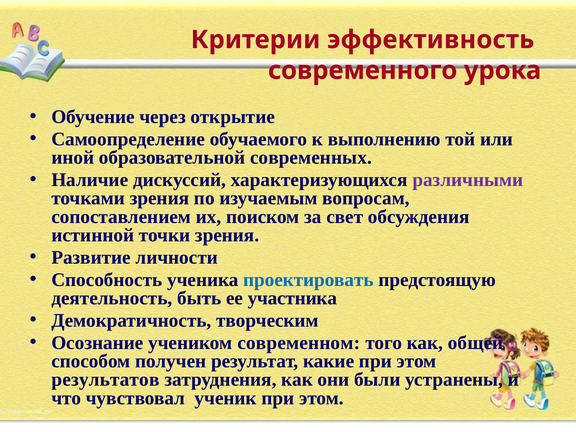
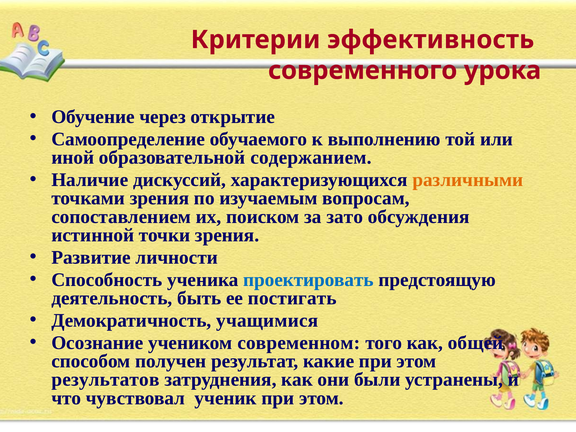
современных: современных -> содержанием
различными colour: purple -> orange
свет: свет -> зато
участника: участника -> постигать
творческим: творческим -> учащимися
